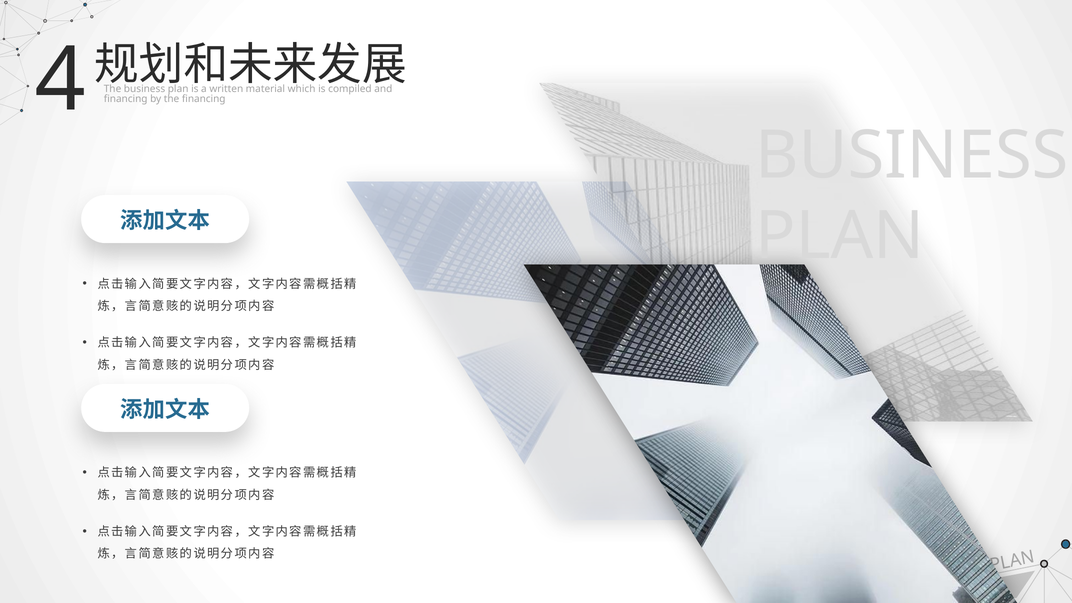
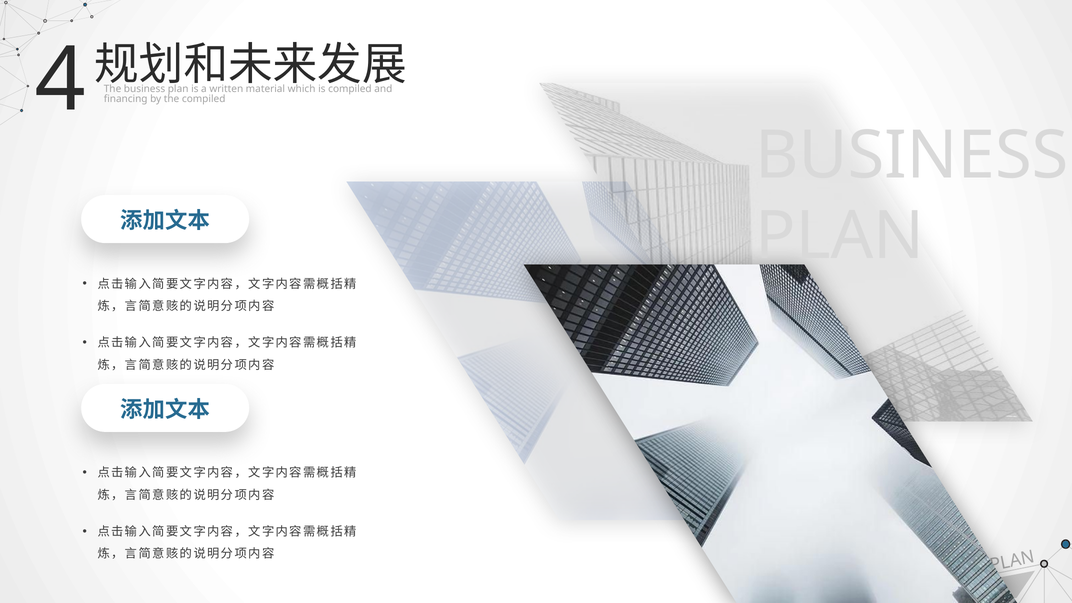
the financing: financing -> compiled
